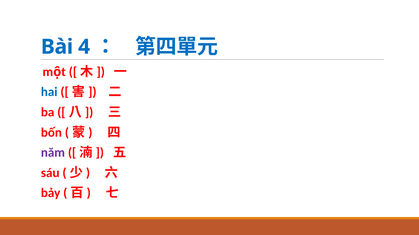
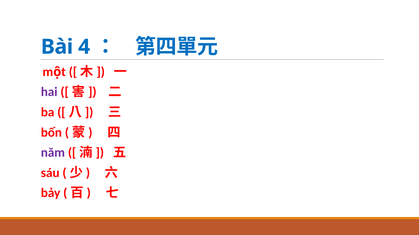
hai colour: blue -> purple
